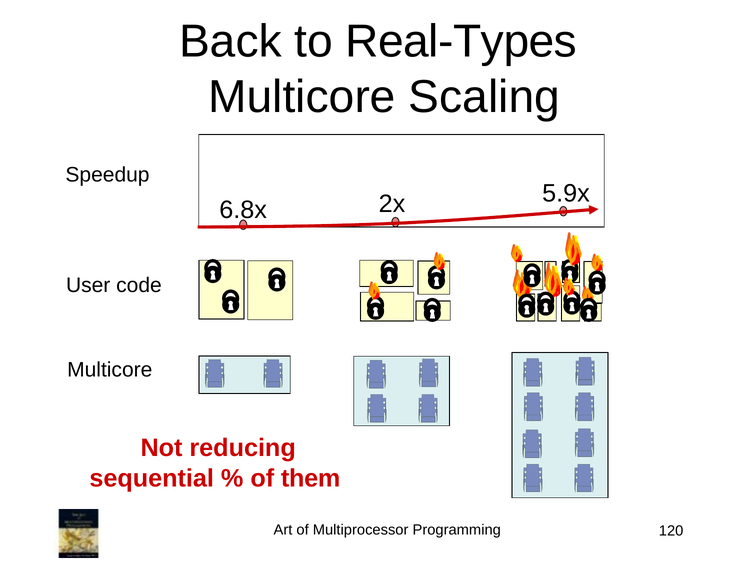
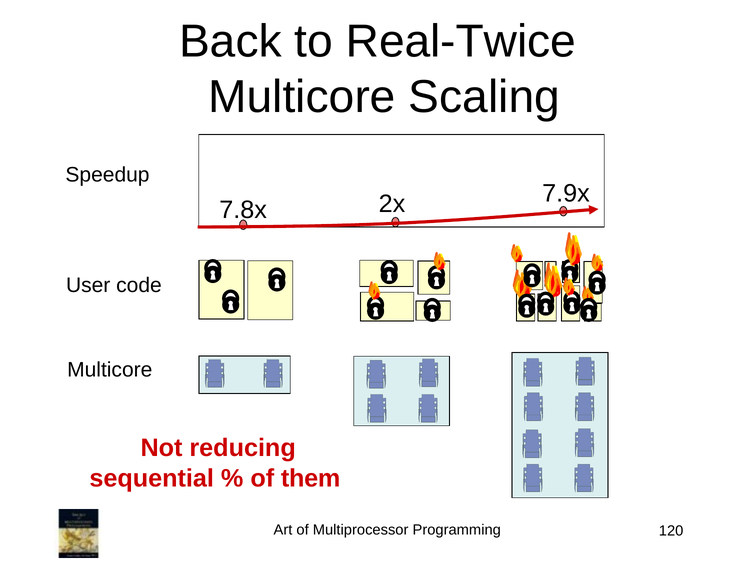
Real-Types: Real-Types -> Real-Twice
6.8x: 6.8x -> 7.8x
5.9x: 5.9x -> 7.9x
